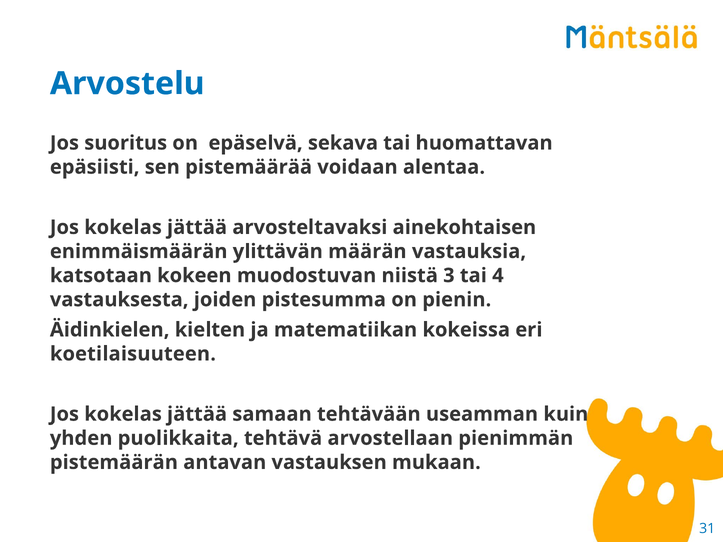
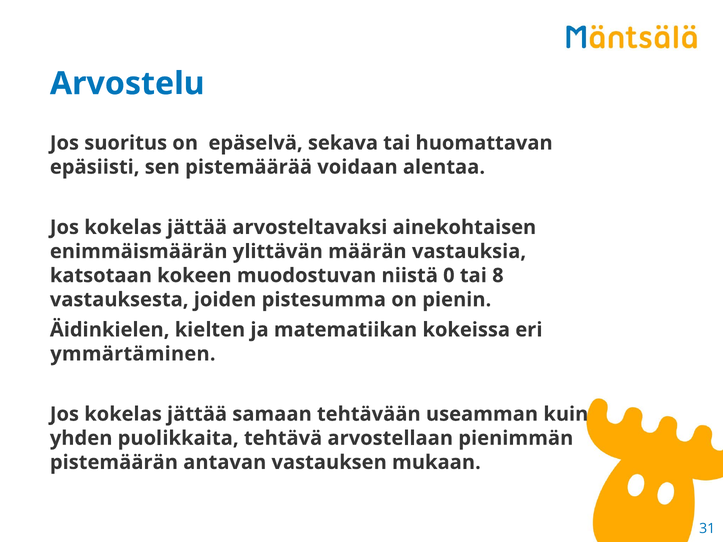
3: 3 -> 0
4: 4 -> 8
koetilaisuuteen: koetilaisuuteen -> ymmärtäminen
